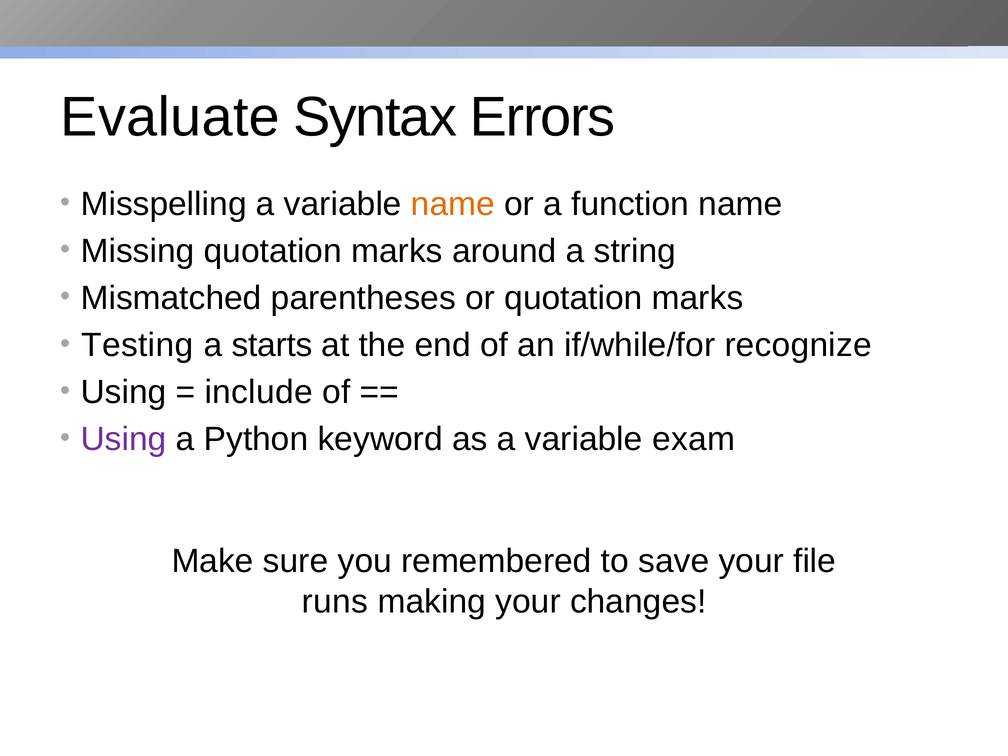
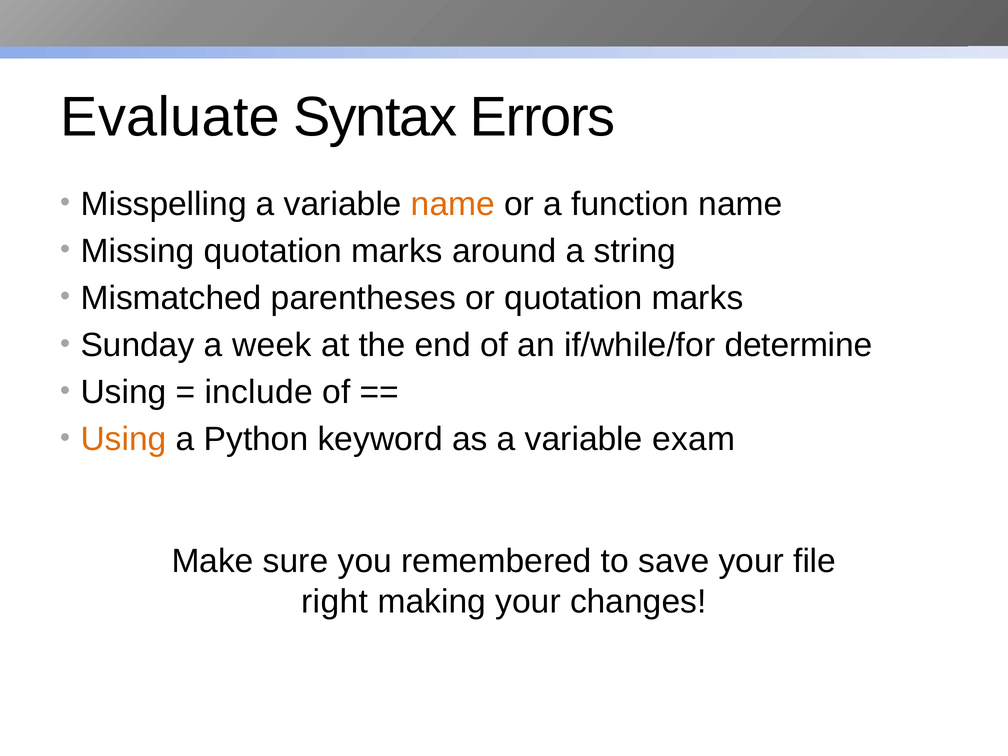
Testing: Testing -> Sunday
starts: starts -> week
recognize: recognize -> determine
Using at (124, 439) colour: purple -> orange
runs: runs -> right
